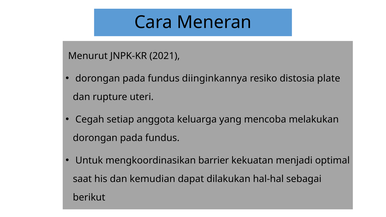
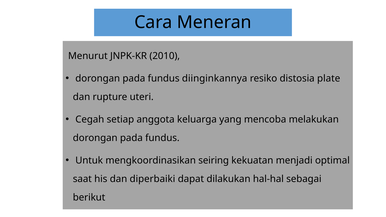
2021: 2021 -> 2010
barrier: barrier -> seiring
kemudian: kemudian -> diperbaiki
